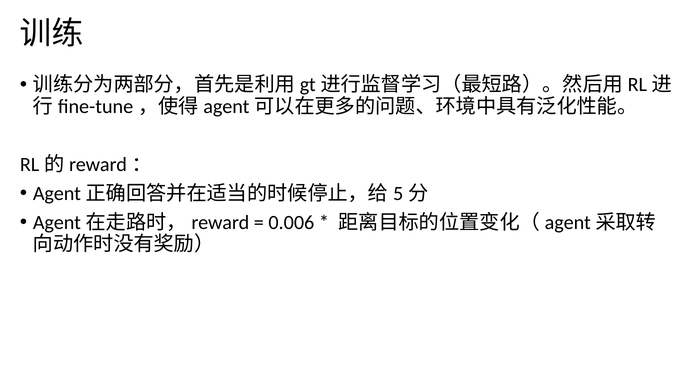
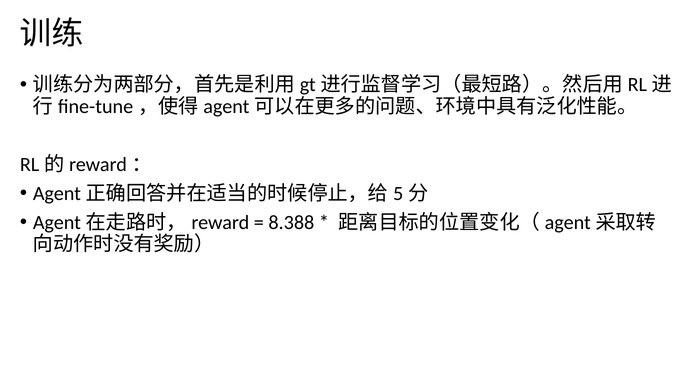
0.006: 0.006 -> 8.388
